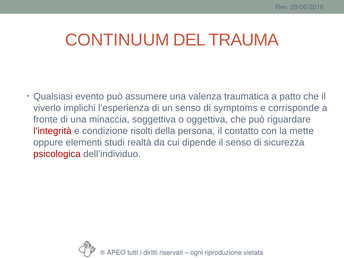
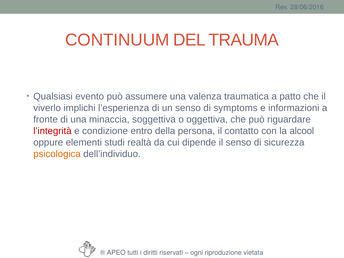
corrisponde: corrisponde -> informazioni
risolti: risolti -> entro
mette: mette -> alcool
psicologica colour: red -> orange
